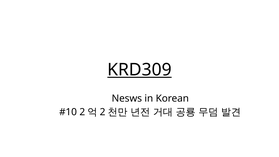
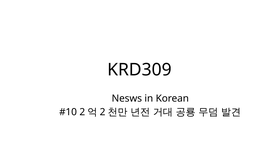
KRD309 underline: present -> none
